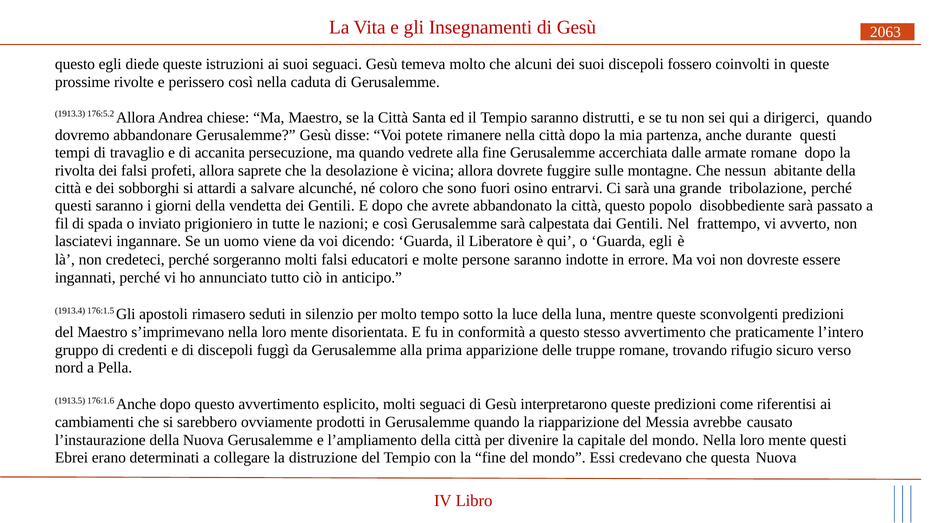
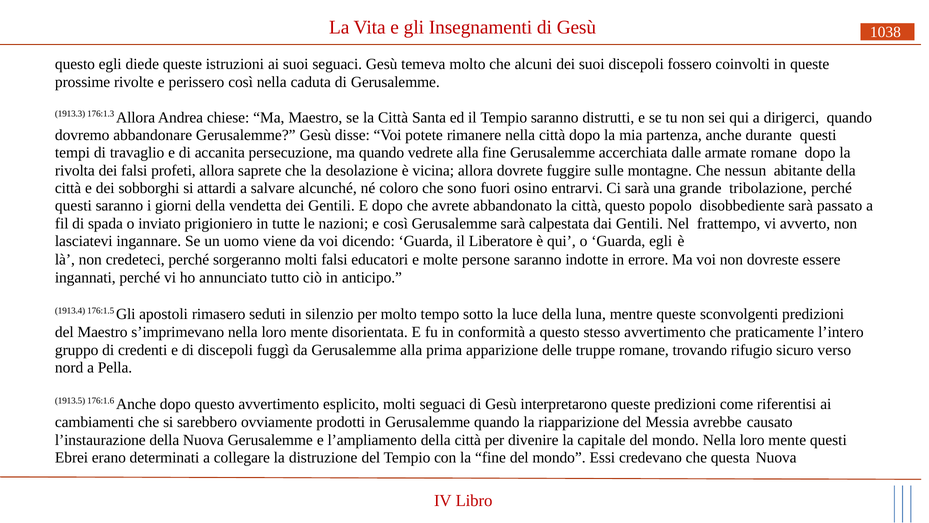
2063: 2063 -> 1038
176:5.2: 176:5.2 -> 176:1.3
